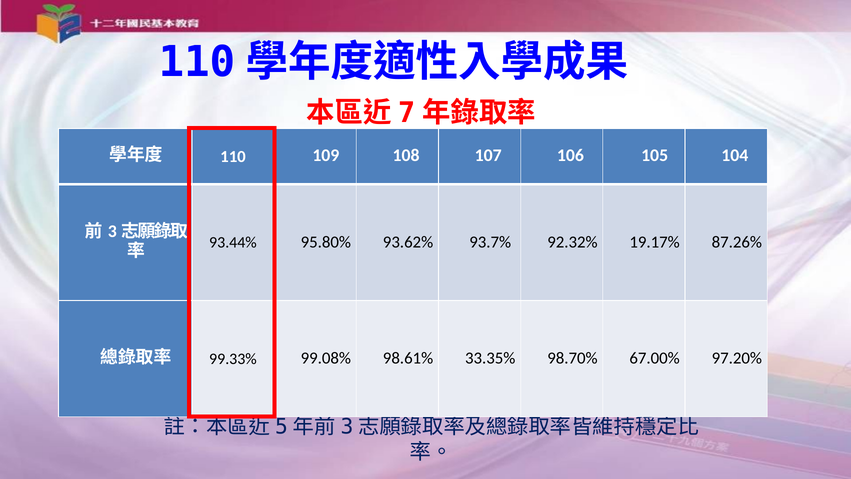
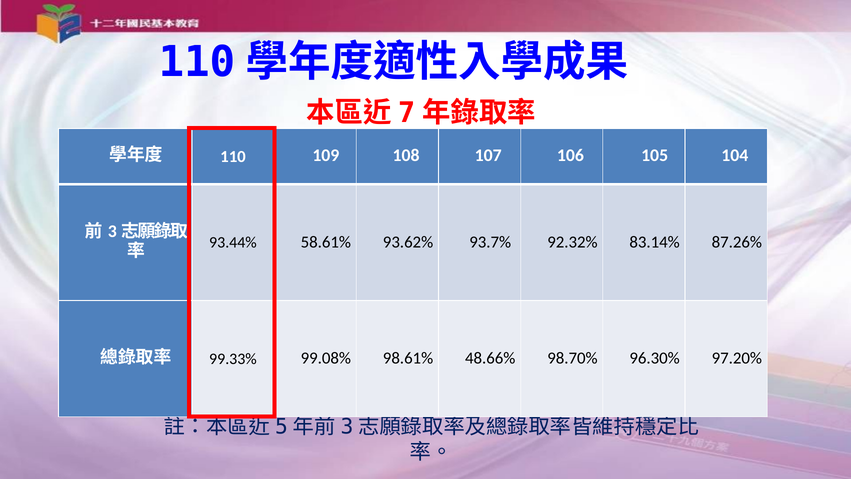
95.80%: 95.80% -> 58.61%
19.17%: 19.17% -> 83.14%
33.35%: 33.35% -> 48.66%
67.00%: 67.00% -> 96.30%
